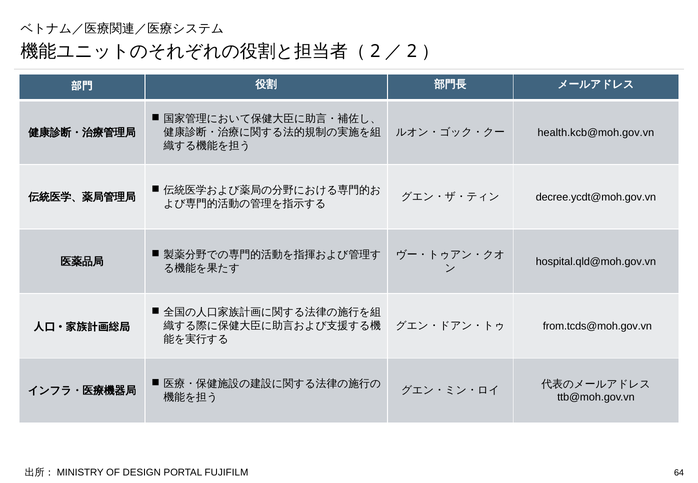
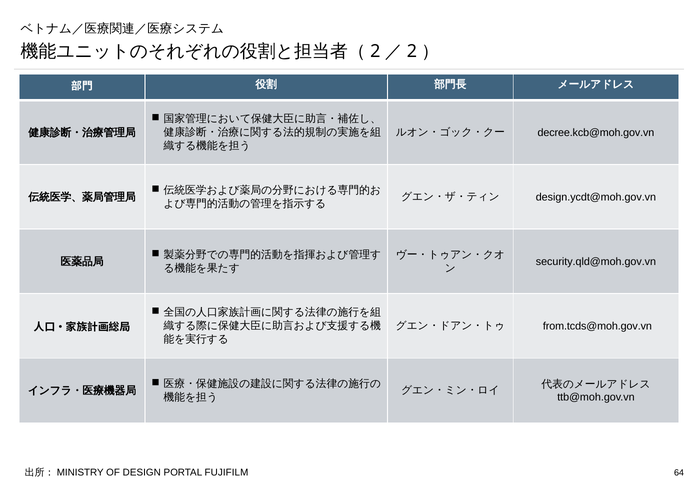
health.kcb@moh.gov.vn: health.kcb@moh.gov.vn -> decree.kcb@moh.gov.vn
decree.ycdt@moh.gov.vn: decree.ycdt@moh.gov.vn -> design.ycdt@moh.gov.vn
hospital.qld@moh.gov.vn: hospital.qld@moh.gov.vn -> security.qld@moh.gov.vn
